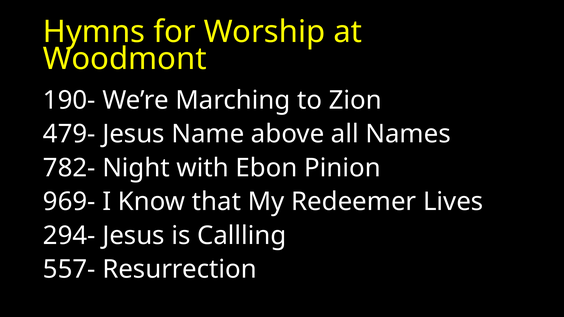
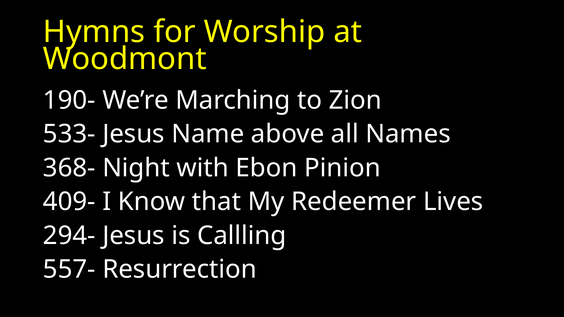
479-: 479- -> 533-
782-: 782- -> 368-
969-: 969- -> 409-
